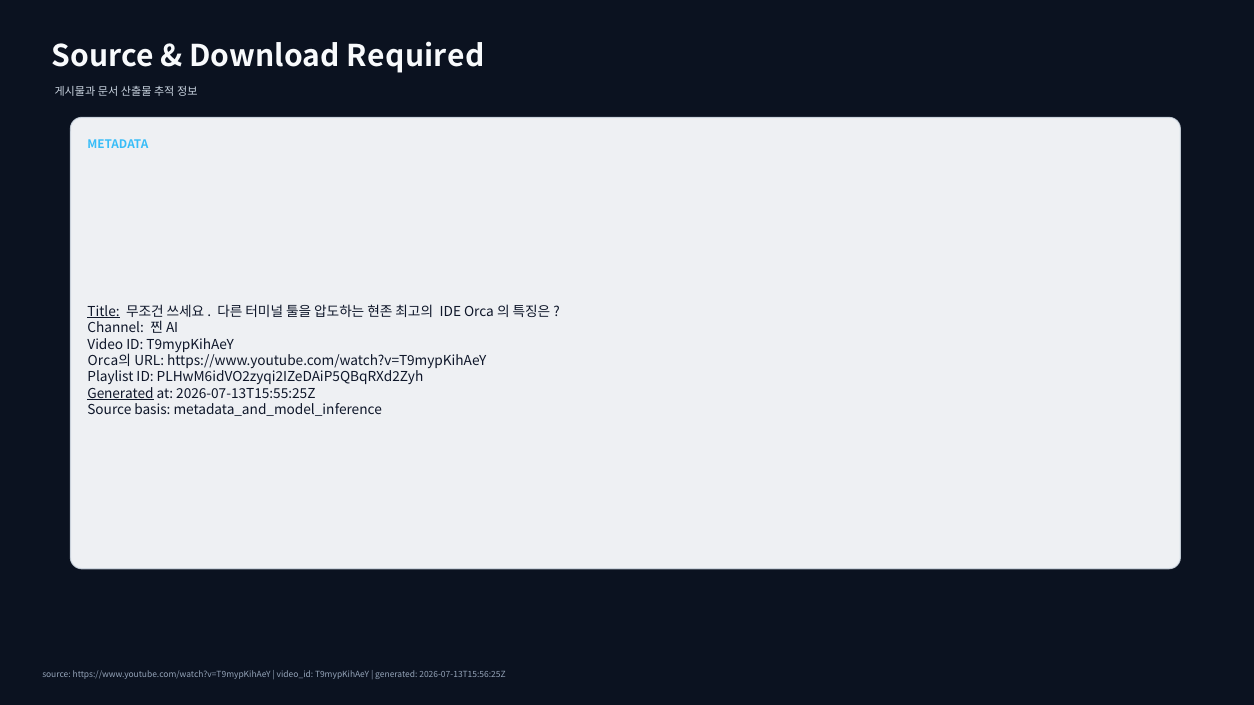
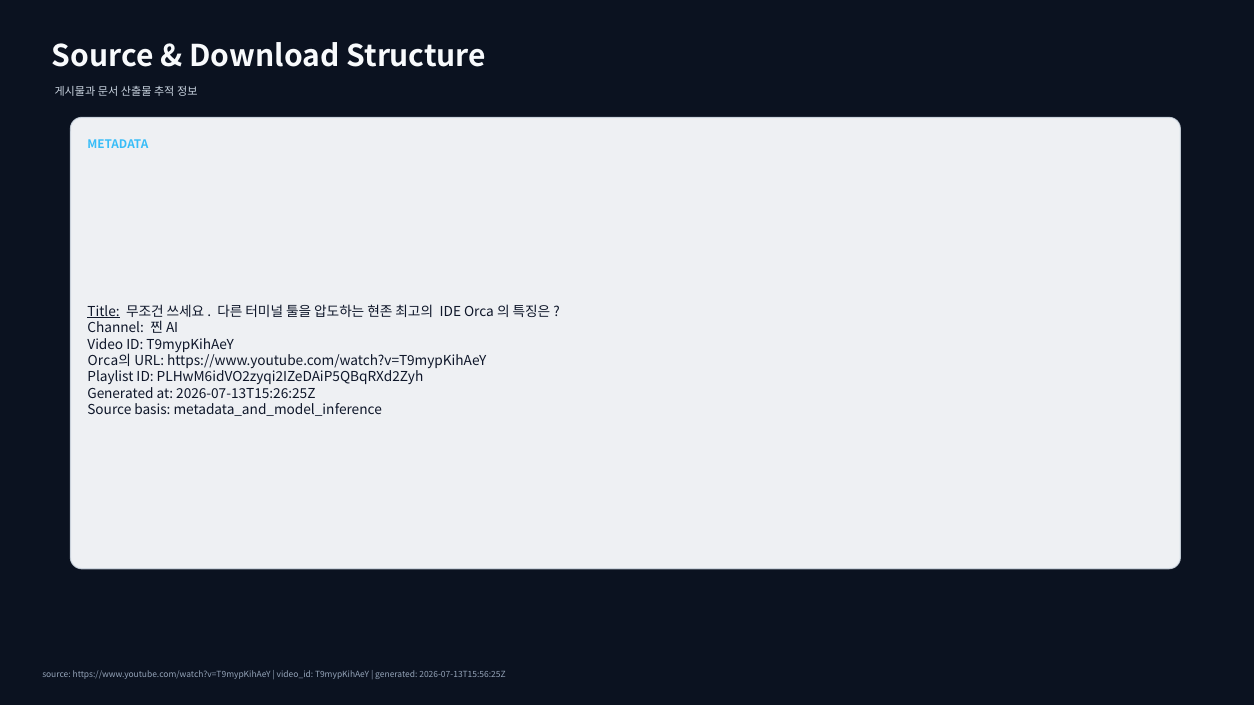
Required: Required -> Structure
Generated at (121, 394) underline: present -> none
2026-07-13T15:55:25Z: 2026-07-13T15:55:25Z -> 2026-07-13T15:26:25Z
